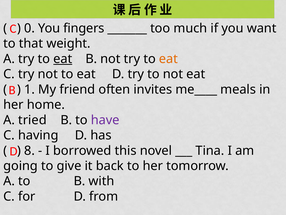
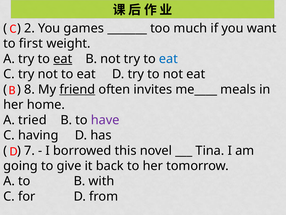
0: 0 -> 2
fingers: fingers -> games
that: that -> first
eat at (168, 59) colour: orange -> blue
1: 1 -> 8
friend underline: none -> present
8: 8 -> 7
